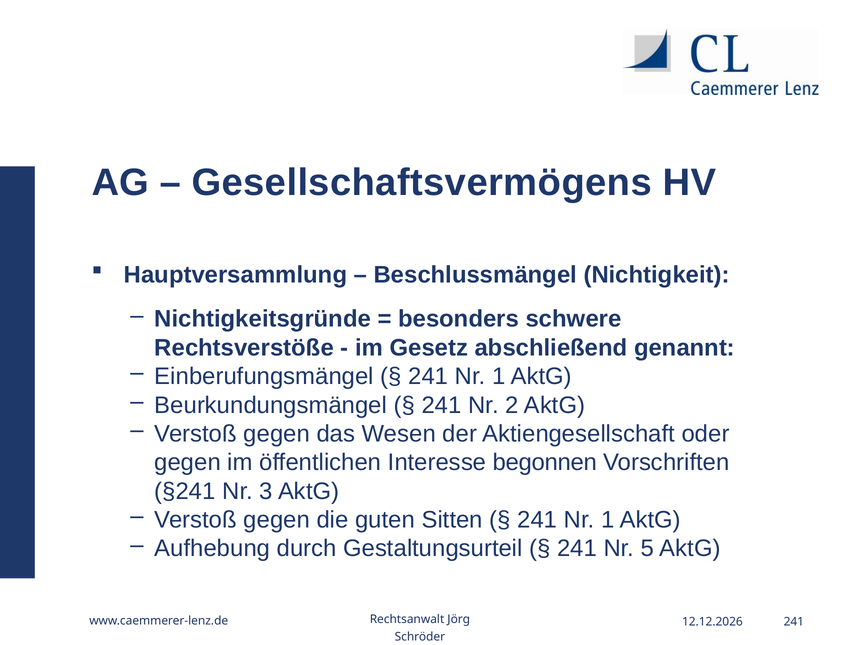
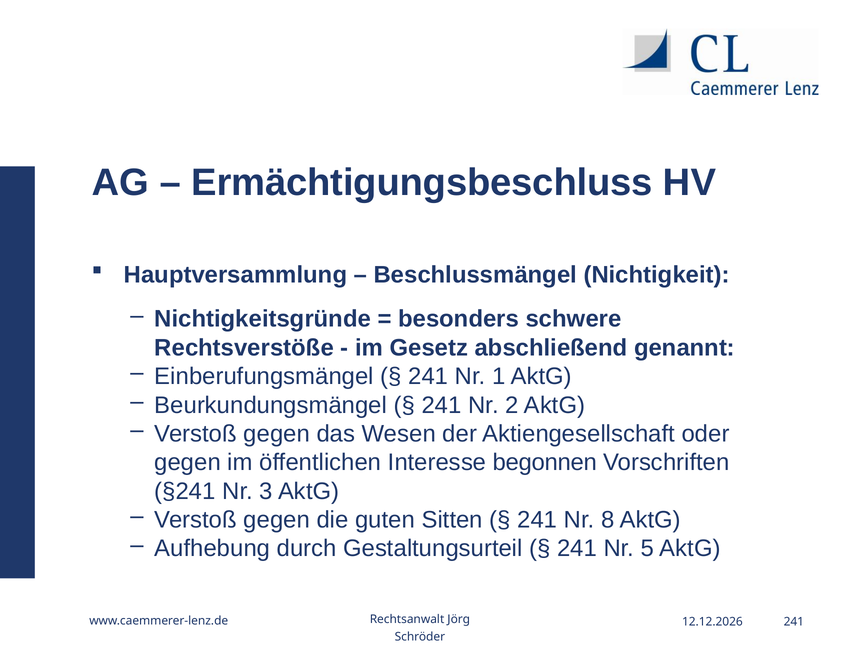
Gesellschaftsvermögens: Gesellschaftsvermögens -> Ermächtigungsbeschluss
1 at (608, 520): 1 -> 8
